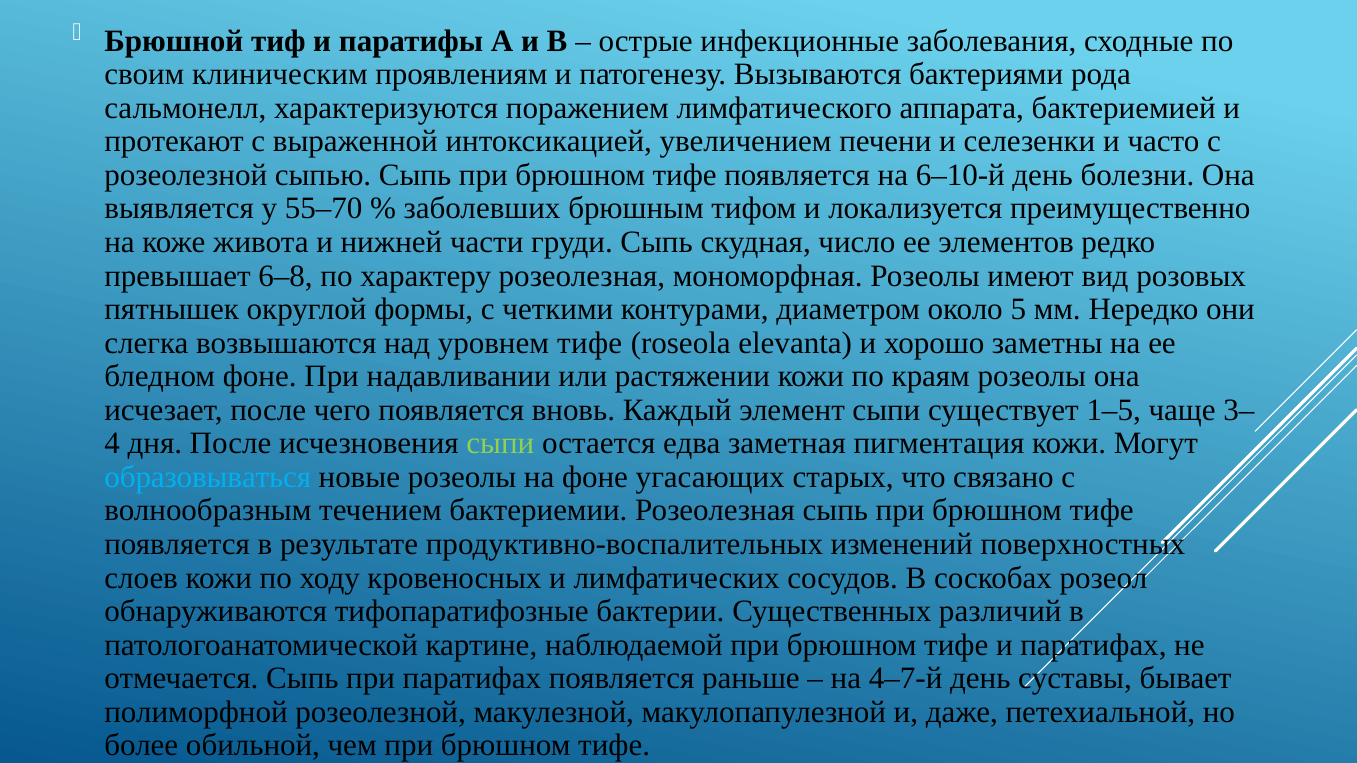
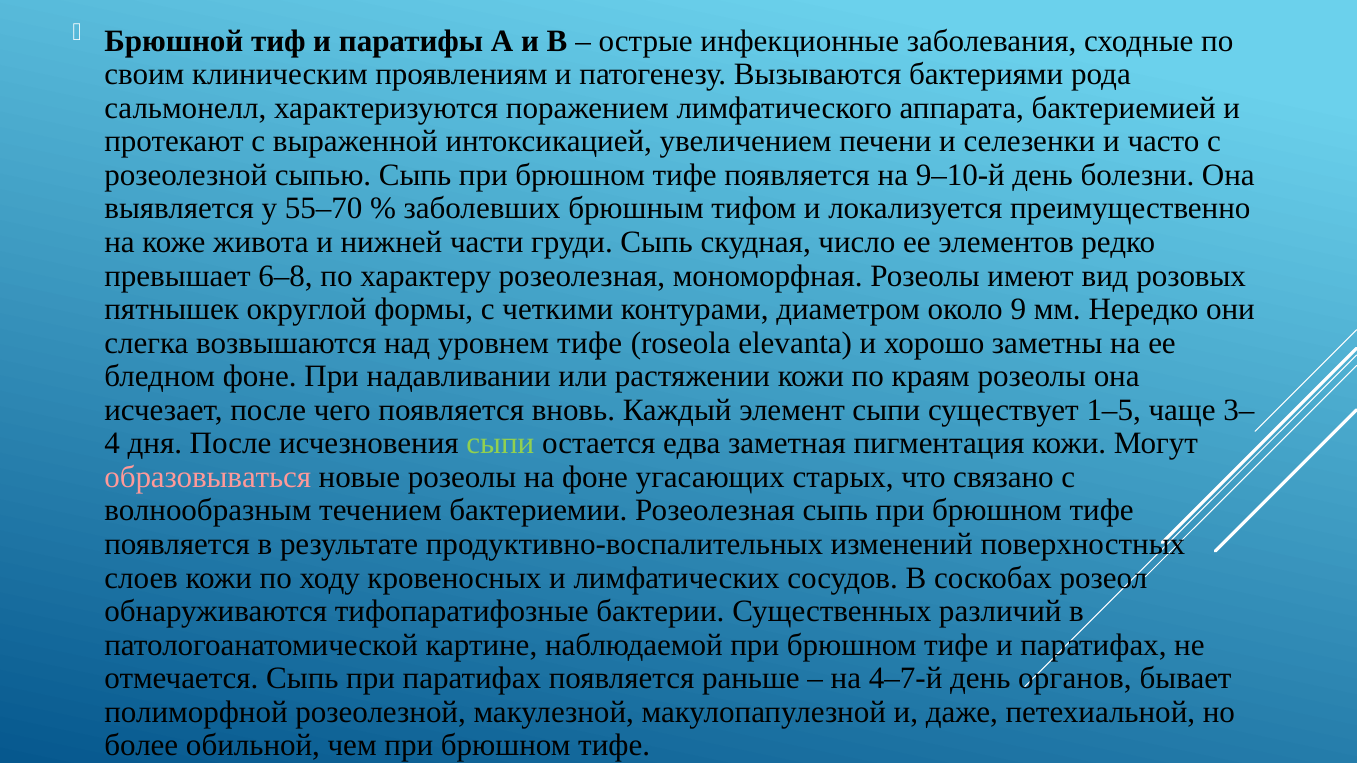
6–10-й: 6–10-й -> 9–10-й
5: 5 -> 9
образовываться colour: light blue -> pink
суставы: суставы -> органов
